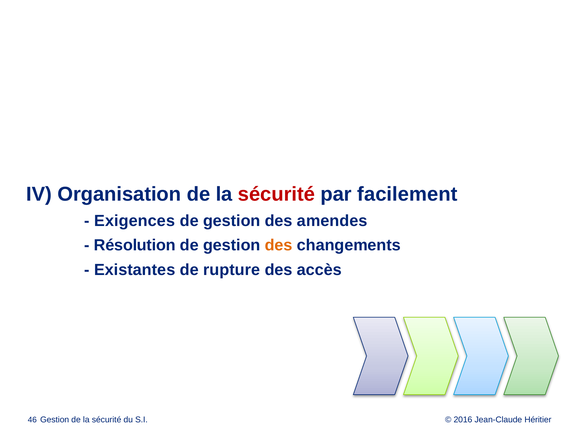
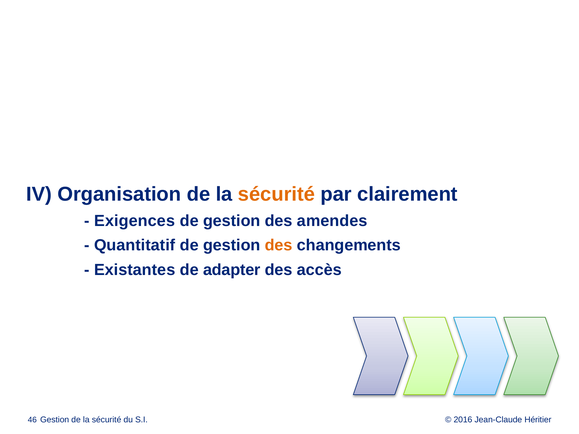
sécurité at (276, 194) colour: red -> orange
facilement: facilement -> clairement
Résolution: Résolution -> Quantitatif
rupture: rupture -> adapter
